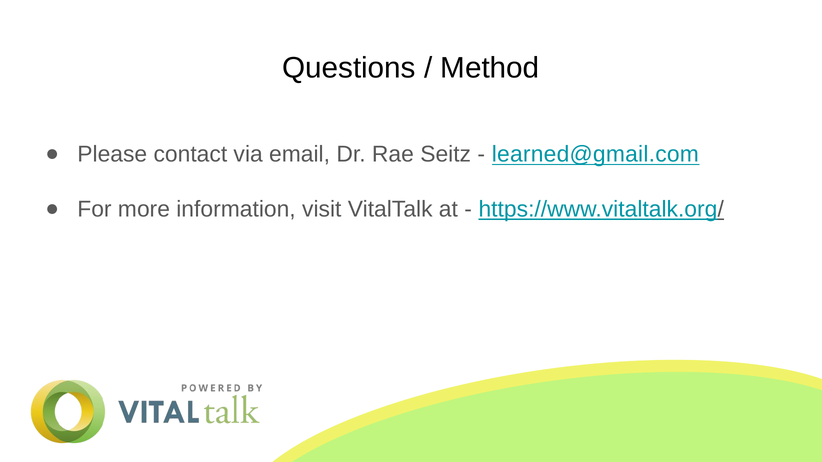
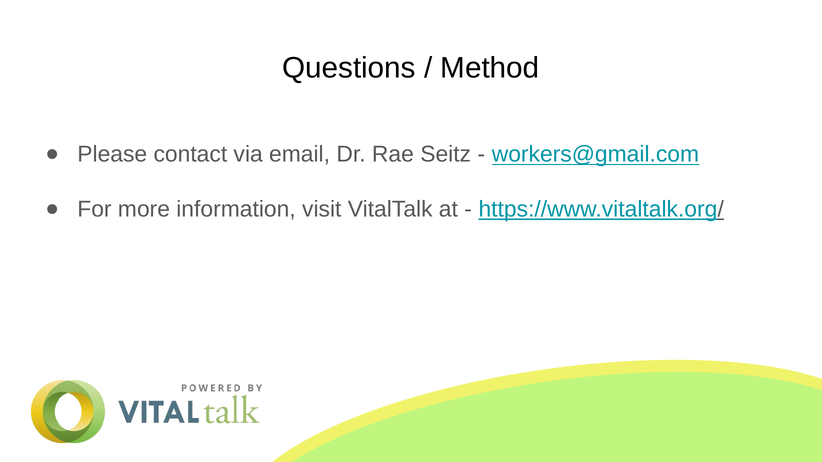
learned@gmail.com: learned@gmail.com -> workers@gmail.com
